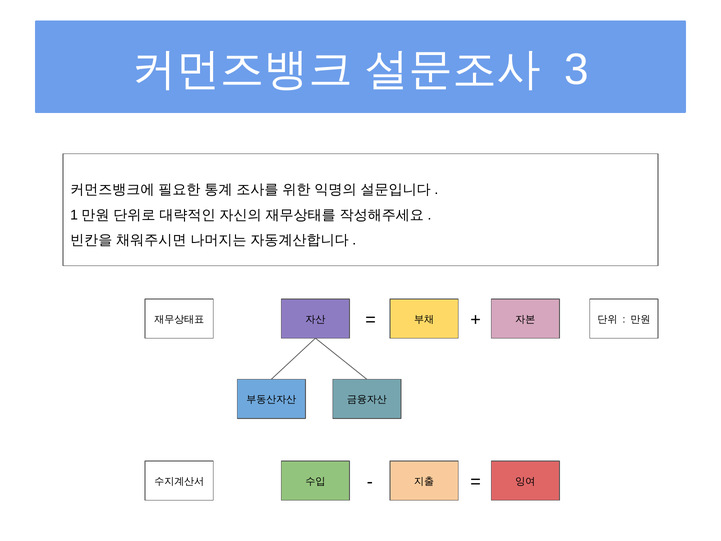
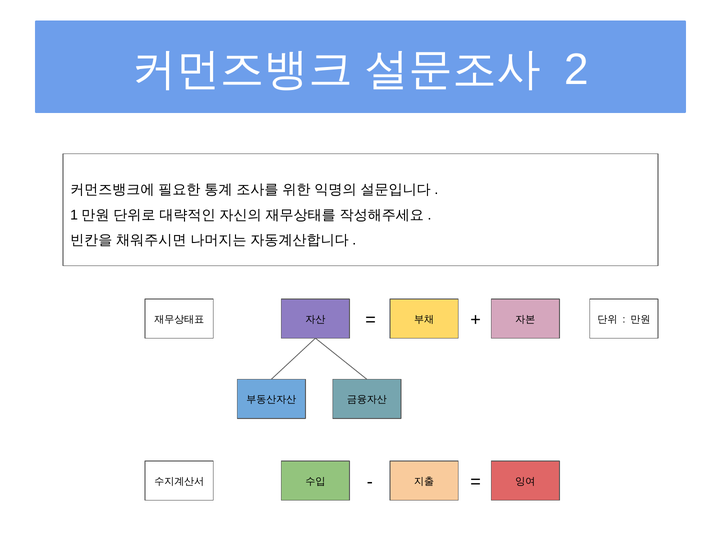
3: 3 -> 2
